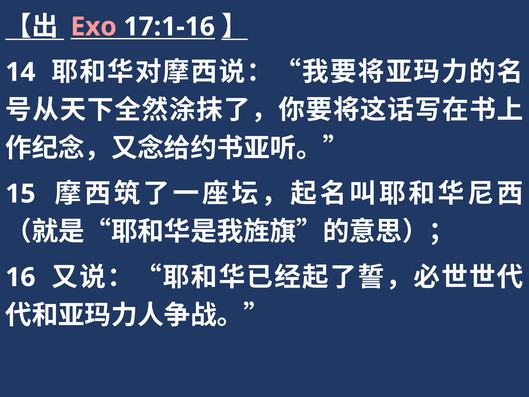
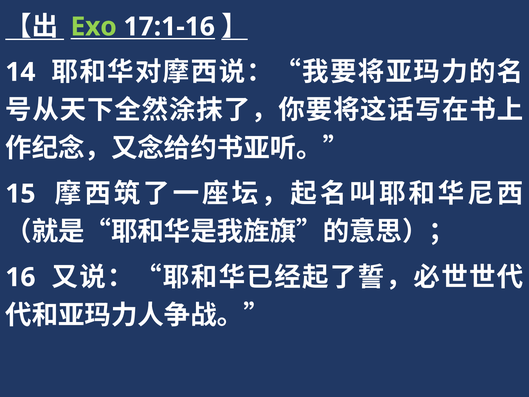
Exo colour: pink -> light green
